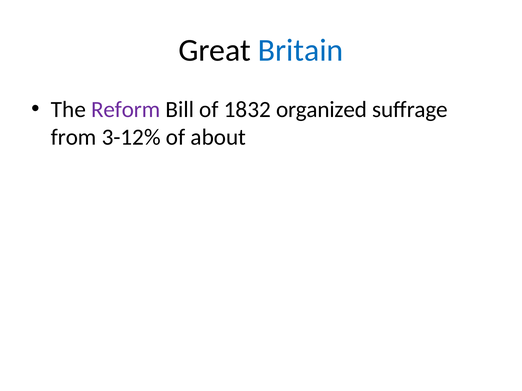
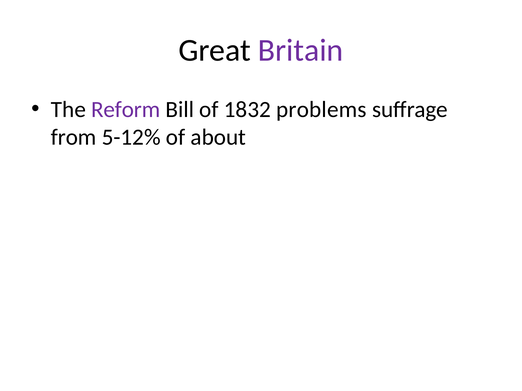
Britain colour: blue -> purple
organized: organized -> problems
3-12%: 3-12% -> 5-12%
